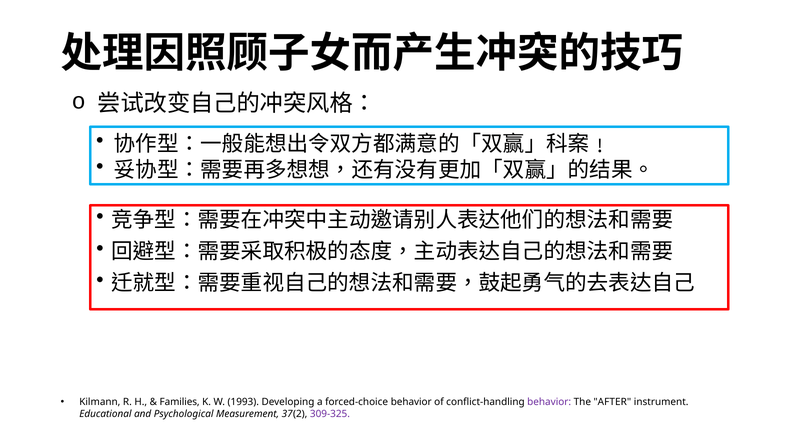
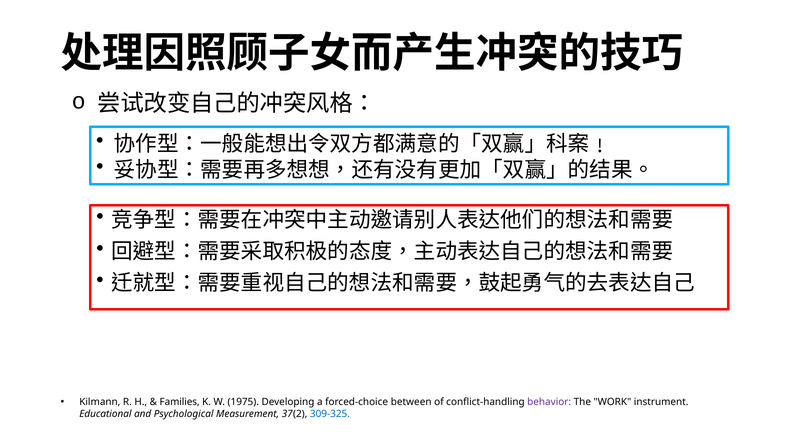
1993: 1993 -> 1975
forced-choice behavior: behavior -> between
AFTER: AFTER -> WORK
309-325 colour: purple -> blue
